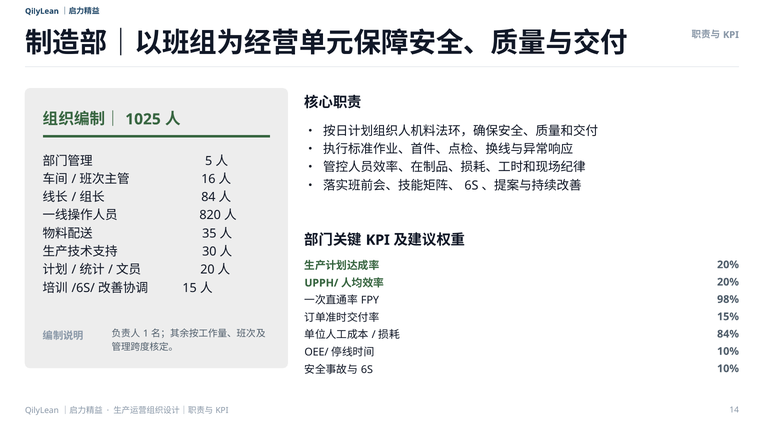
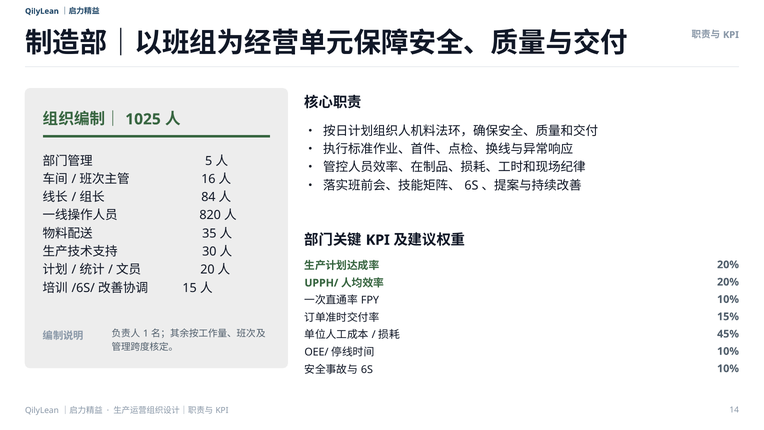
98% at (728, 299): 98% -> 10%
84%: 84% -> 45%
